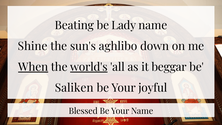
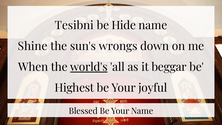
Beating: Beating -> Tesibni
Lady: Lady -> Hide
aghlibo: aghlibo -> wrongs
When underline: present -> none
Saliken: Saliken -> Highest
